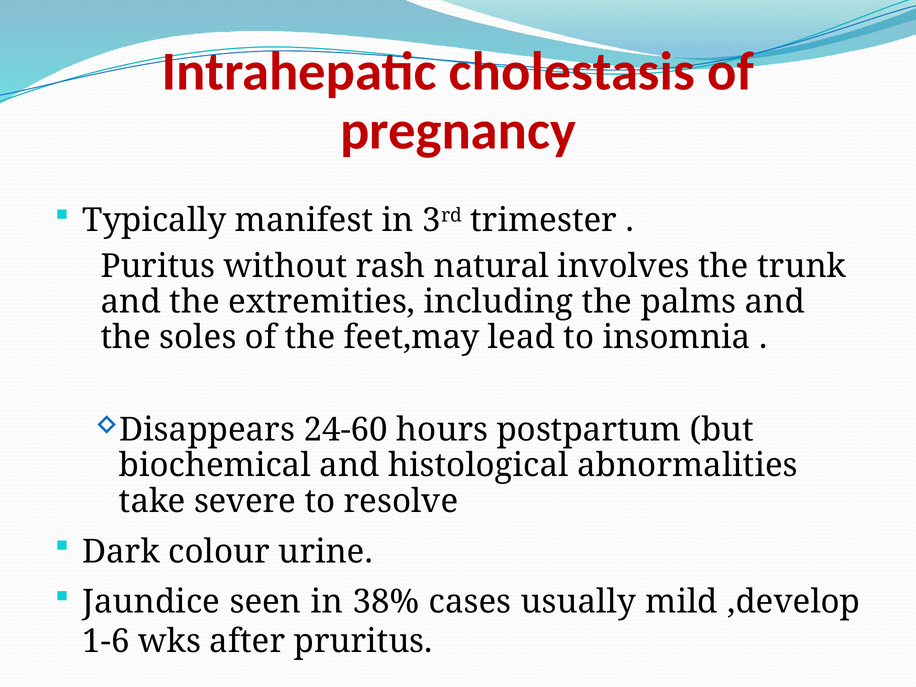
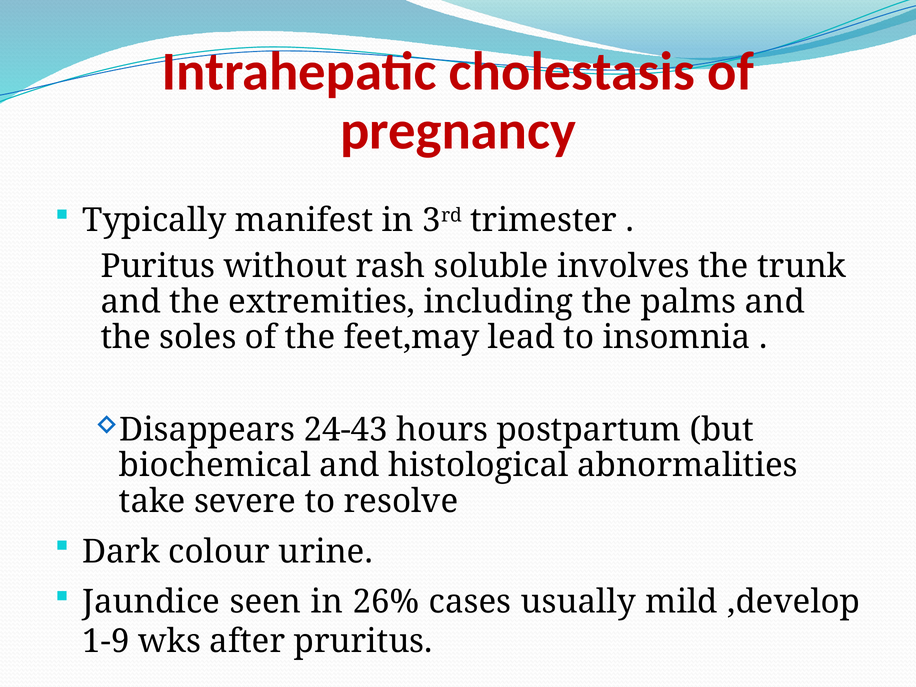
natural: natural -> soluble
24-60: 24-60 -> 24-43
38%: 38% -> 26%
1-6: 1-6 -> 1-9
